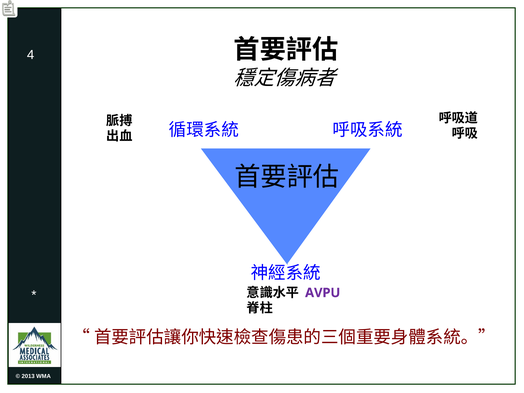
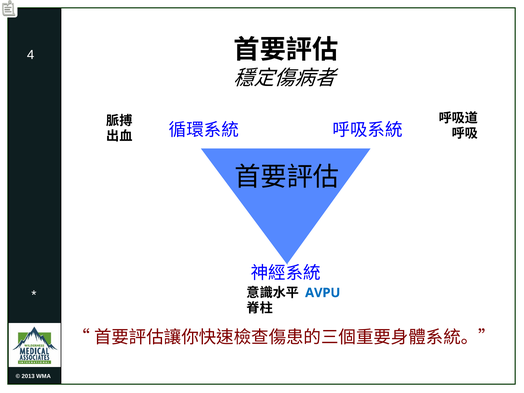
AVPU colour: purple -> blue
